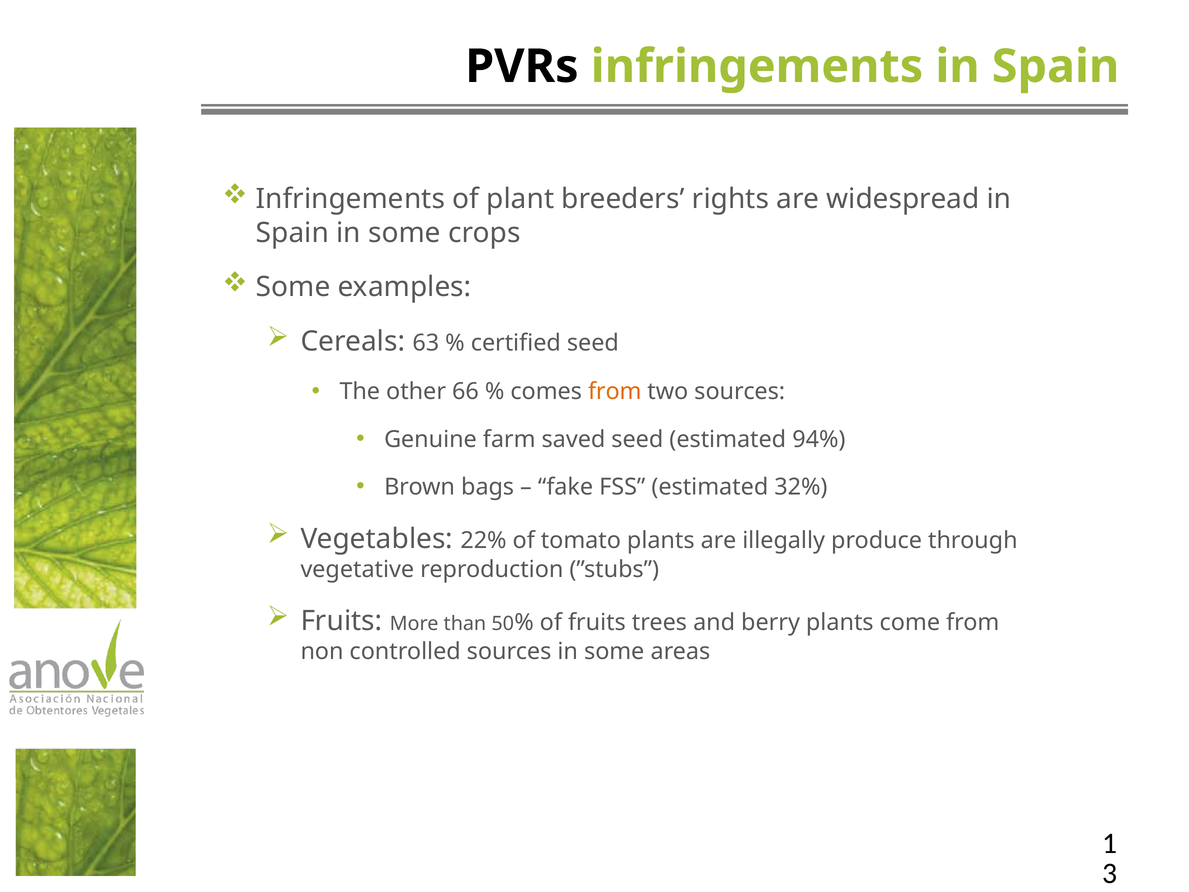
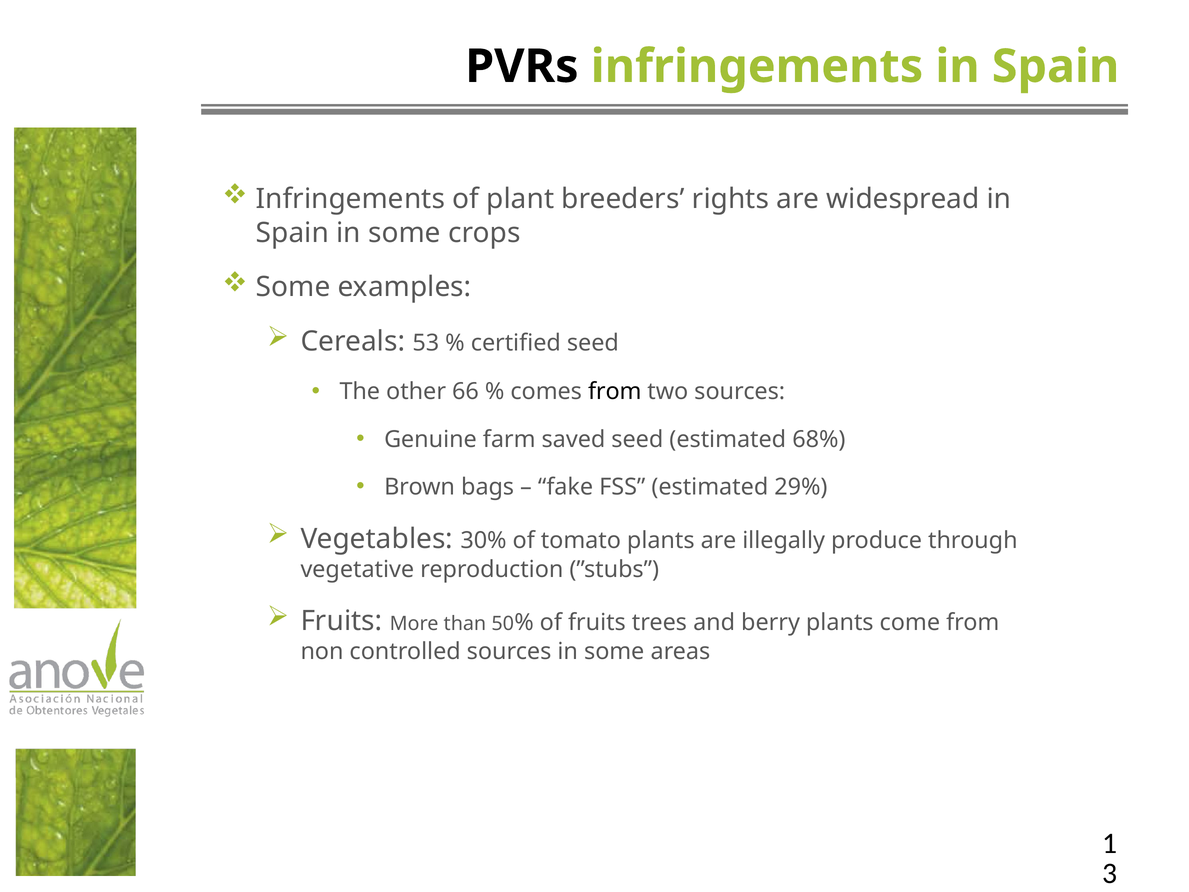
63: 63 -> 53
from at (615, 392) colour: orange -> black
94%: 94% -> 68%
32%: 32% -> 29%
22%: 22% -> 30%
